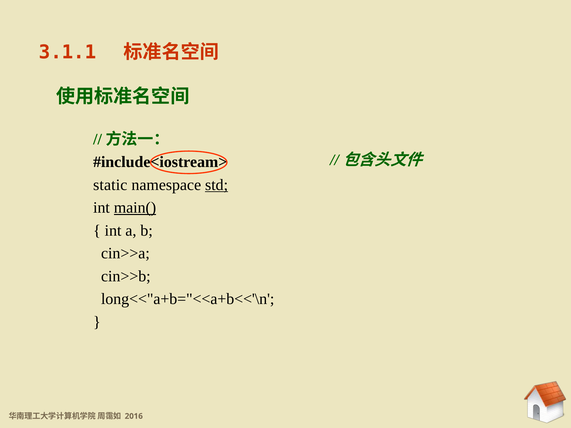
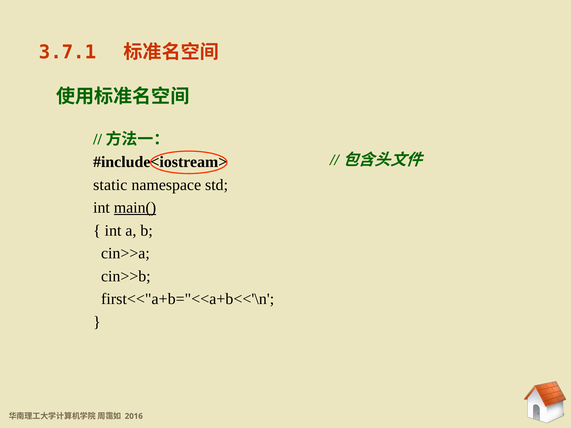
3.1.1: 3.1.1 -> 3.7.1
std underline: present -> none
long<<"a+b="<<a+b<<'\n: long<<"a+b="<<a+b<<'\n -> first<<"a+b="<<a+b<<'\n
